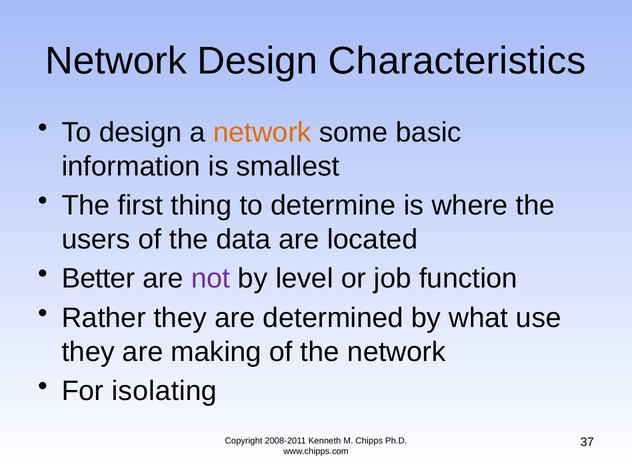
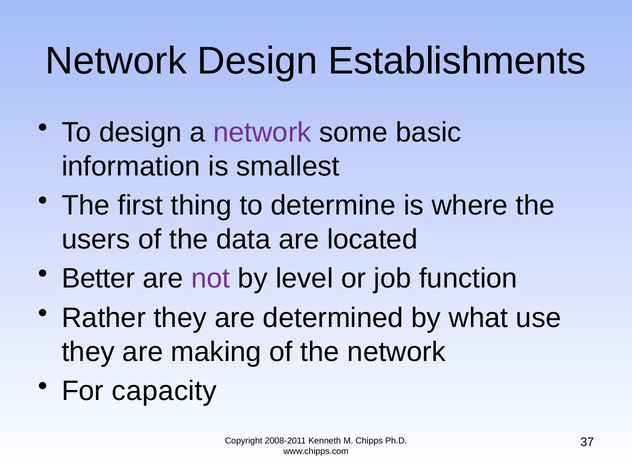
Characteristics: Characteristics -> Establishments
network at (262, 133) colour: orange -> purple
isolating: isolating -> capacity
